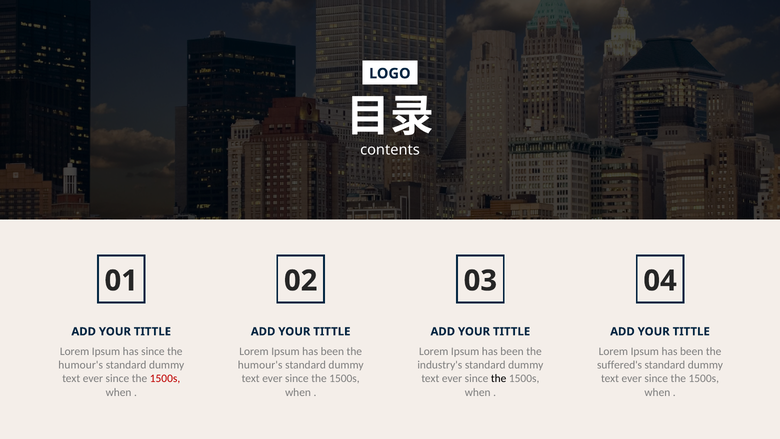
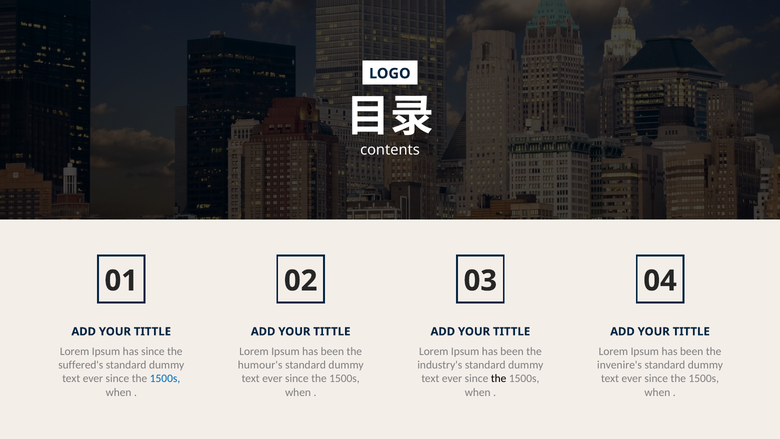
humour's at (81, 365): humour's -> suffered's
suffered's: suffered's -> invenire's
1500s at (165, 378) colour: red -> blue
